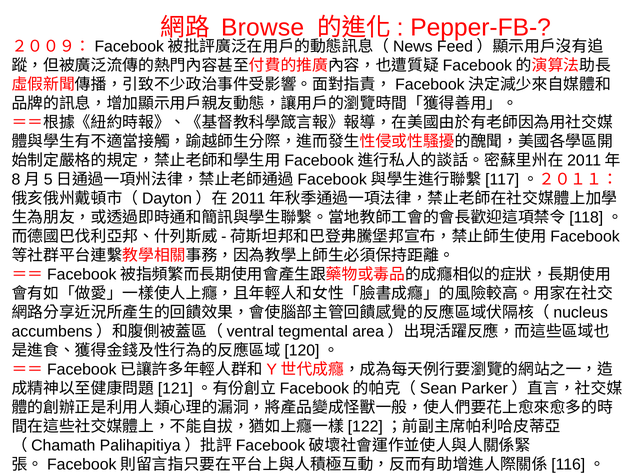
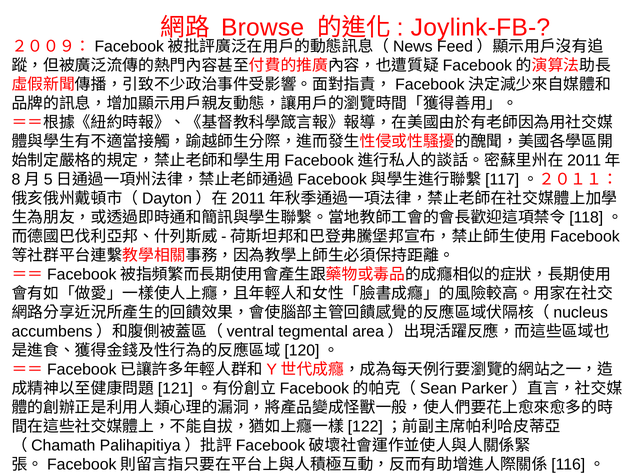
Pepper-FB-: Pepper-FB- -> Joylink-FB-
